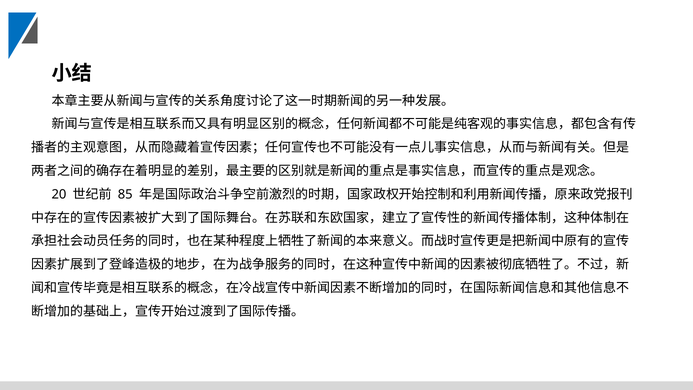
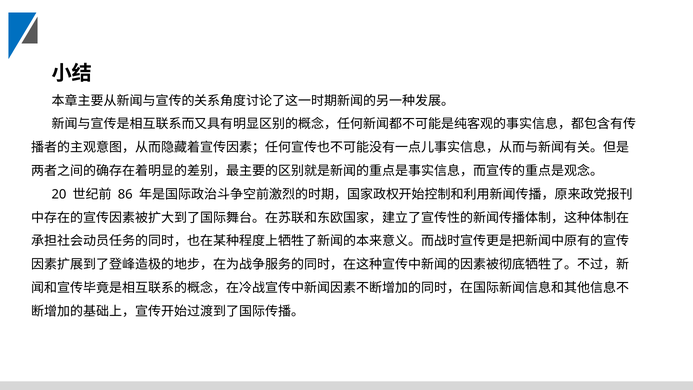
85: 85 -> 86
